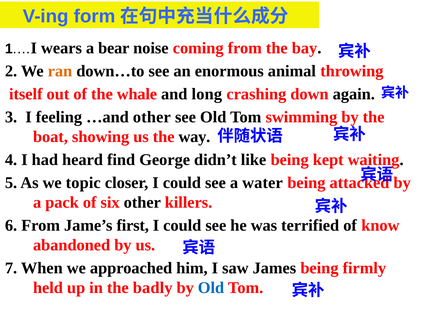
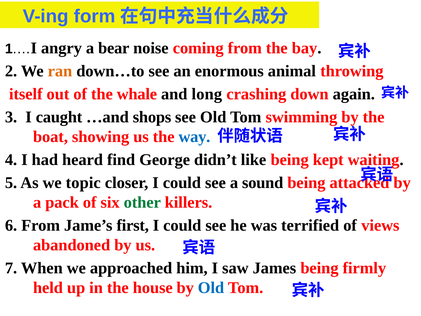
wears: wears -> angry
feeling: feeling -> caught
…and other: other -> shops
way colour: black -> blue
water: water -> sound
other at (142, 202) colour: black -> green
know: know -> views
badly: badly -> house
